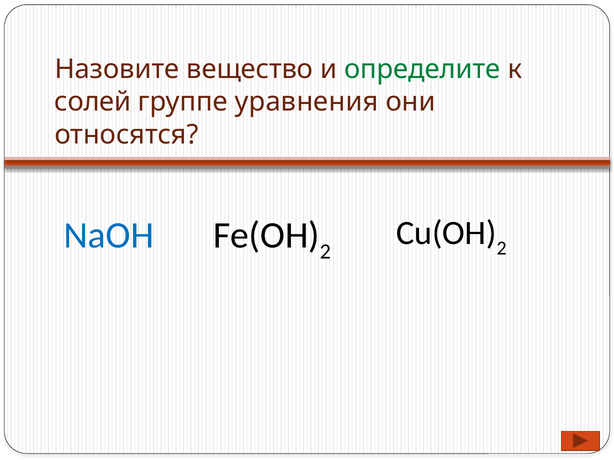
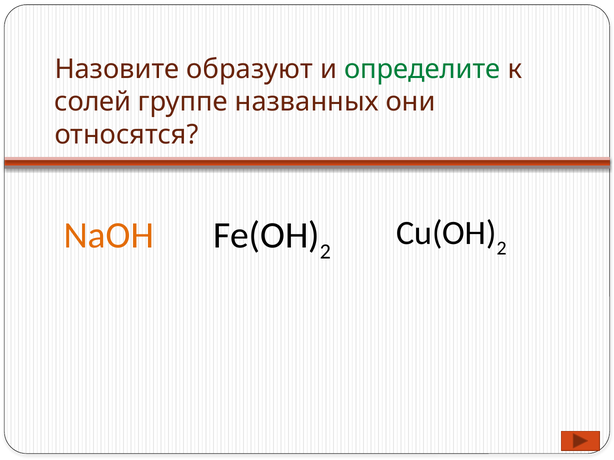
вещество: вещество -> образуют
уравнения: уравнения -> названных
NaOH colour: blue -> orange
